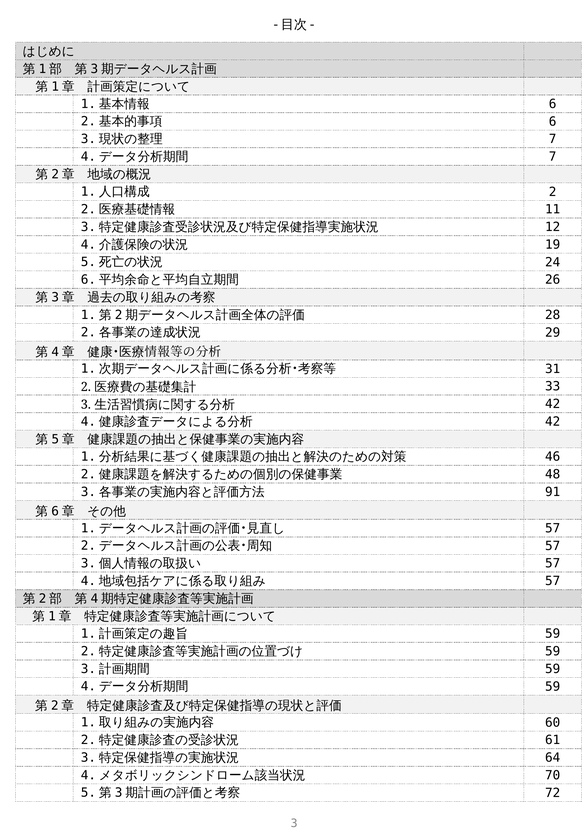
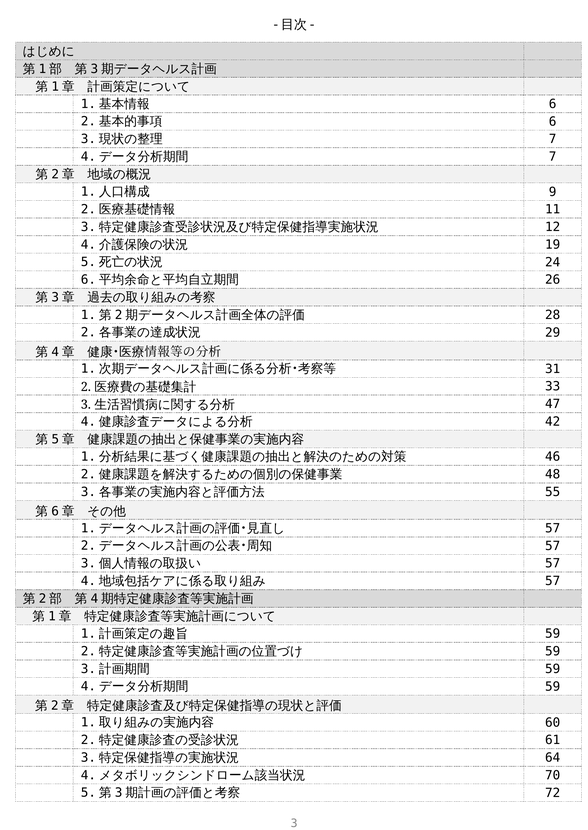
2 at (553, 192): 2 -> 9
42 at (553, 404): 42 -> 47
91: 91 -> 55
